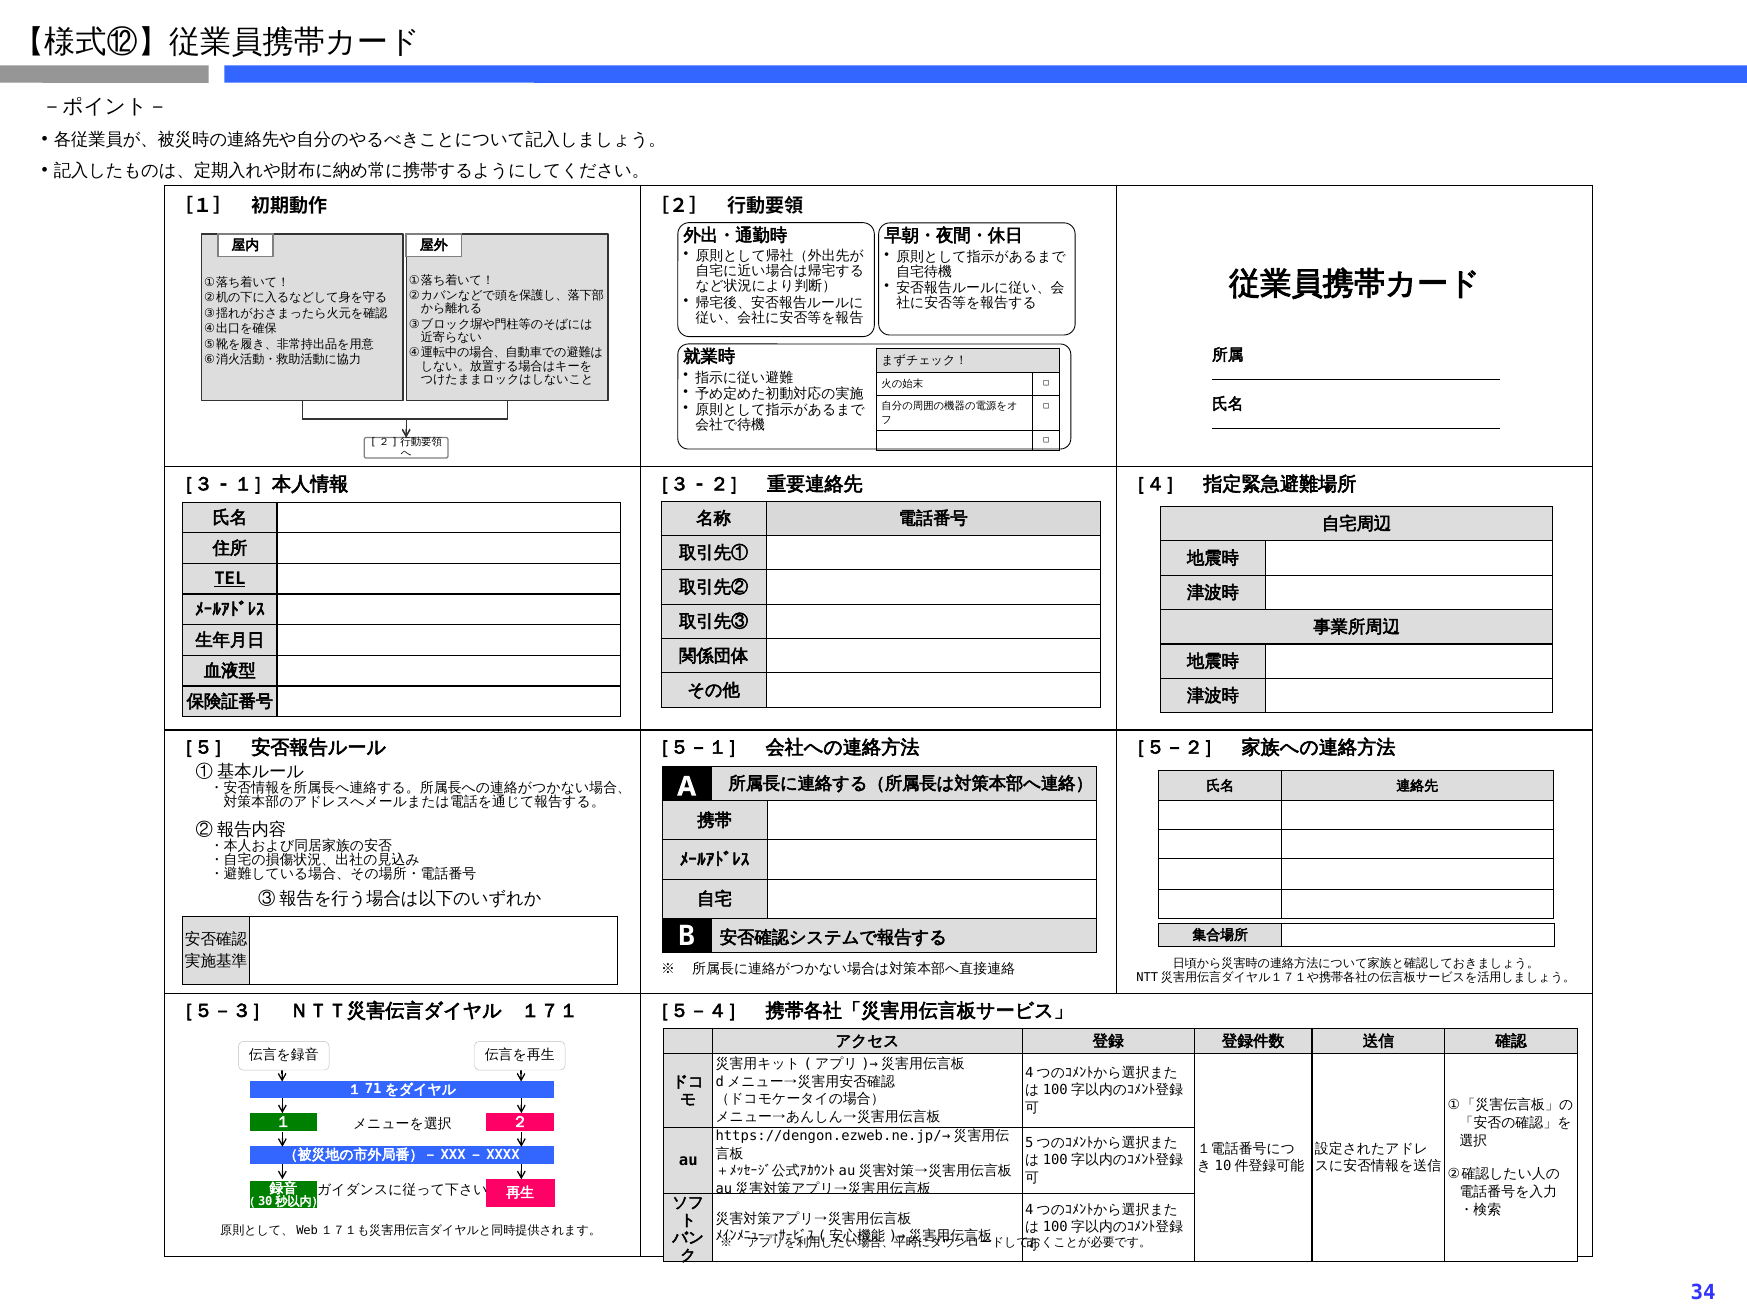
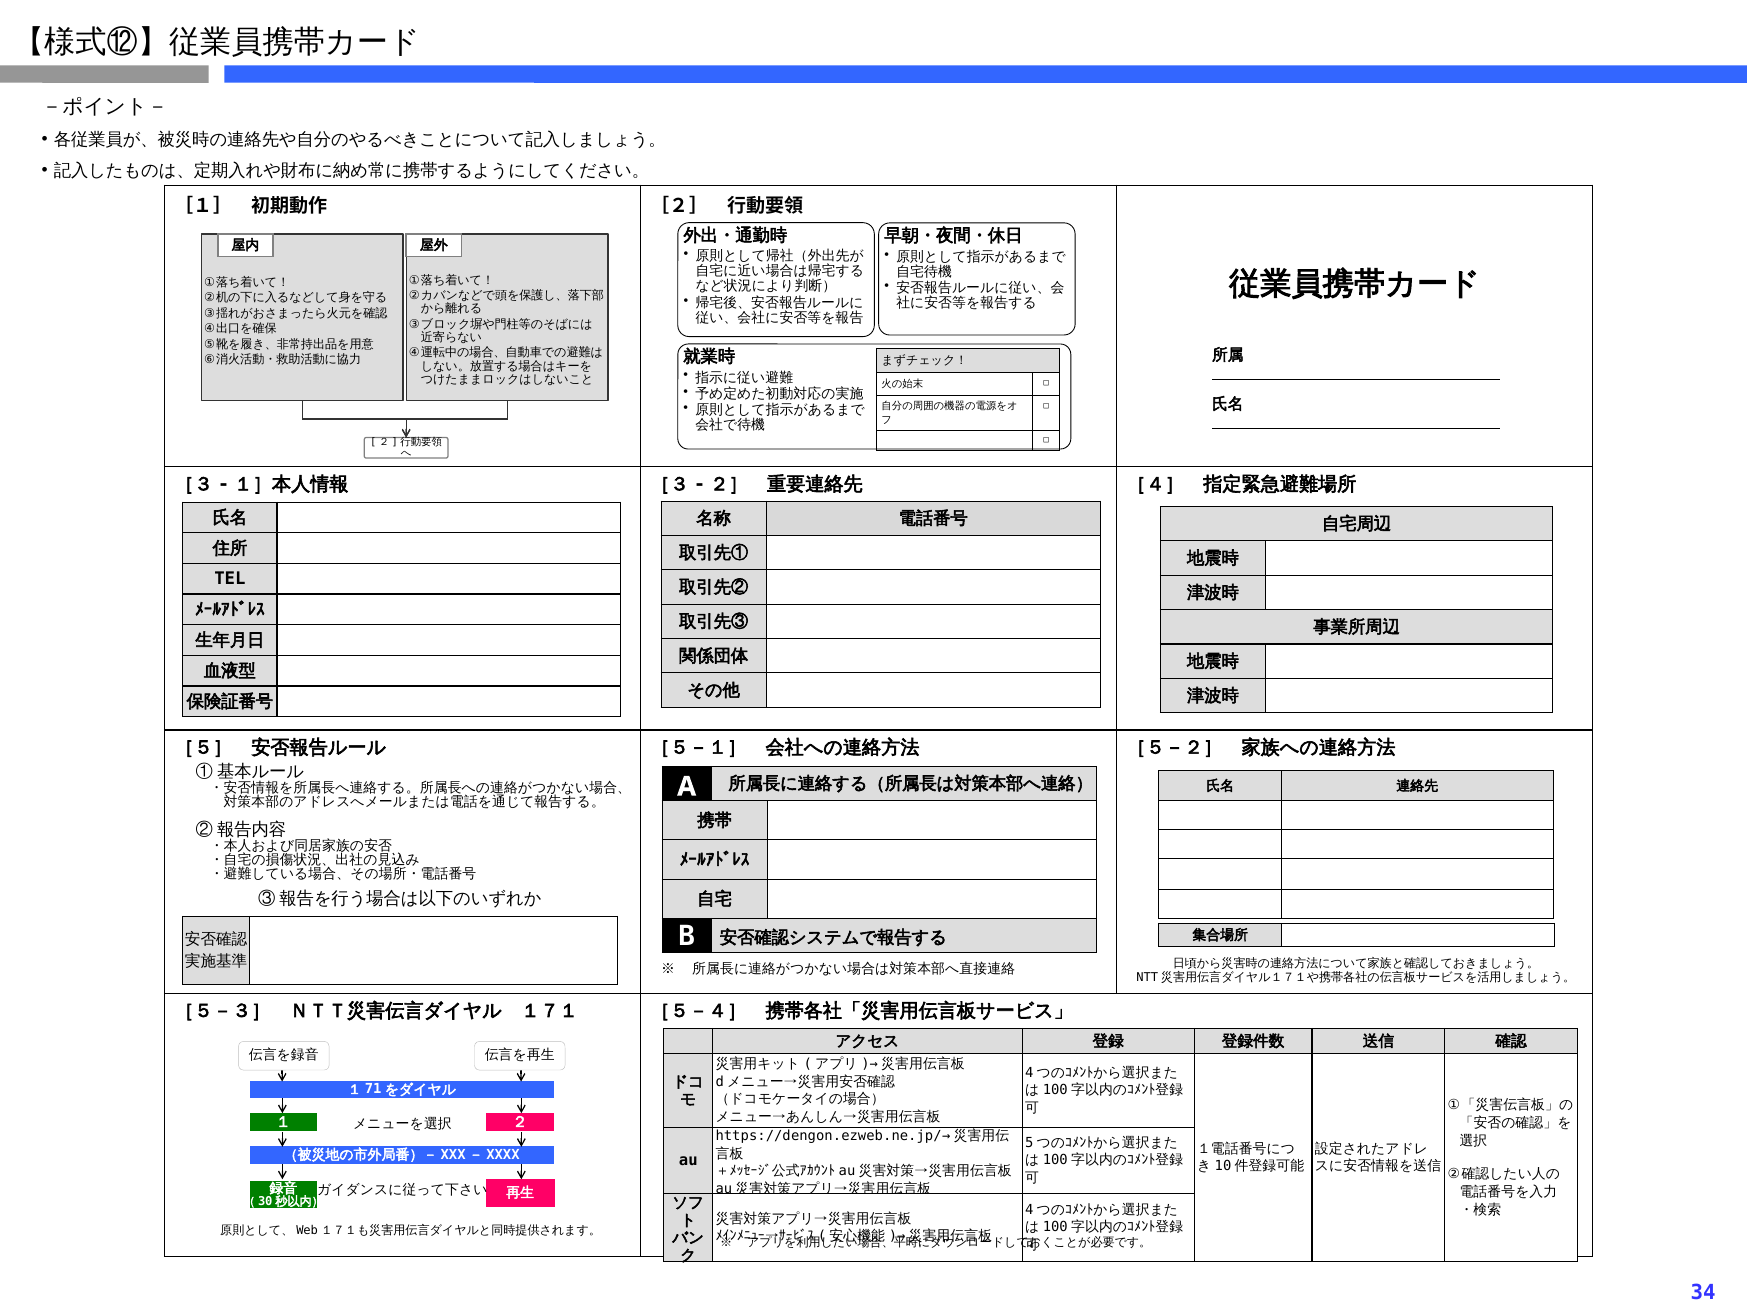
TEL underline: present -> none
